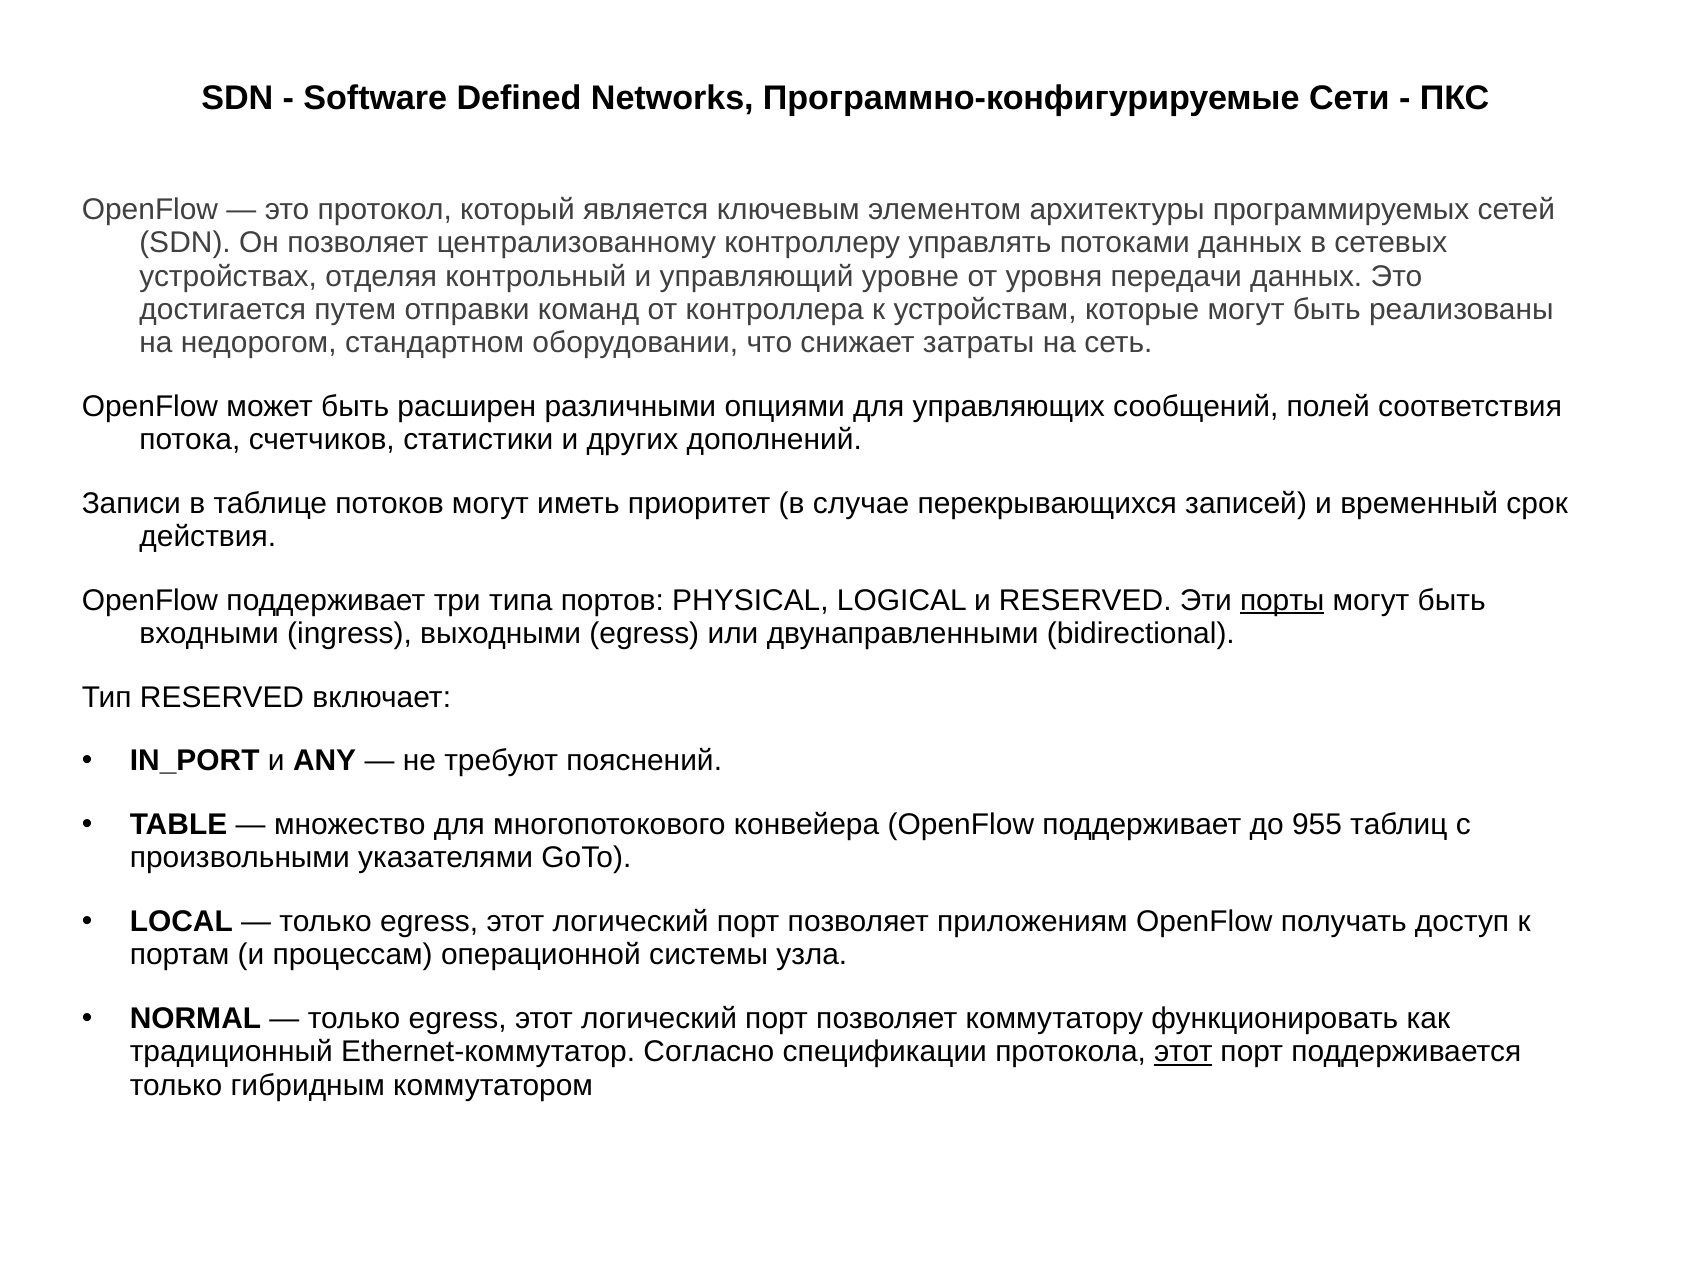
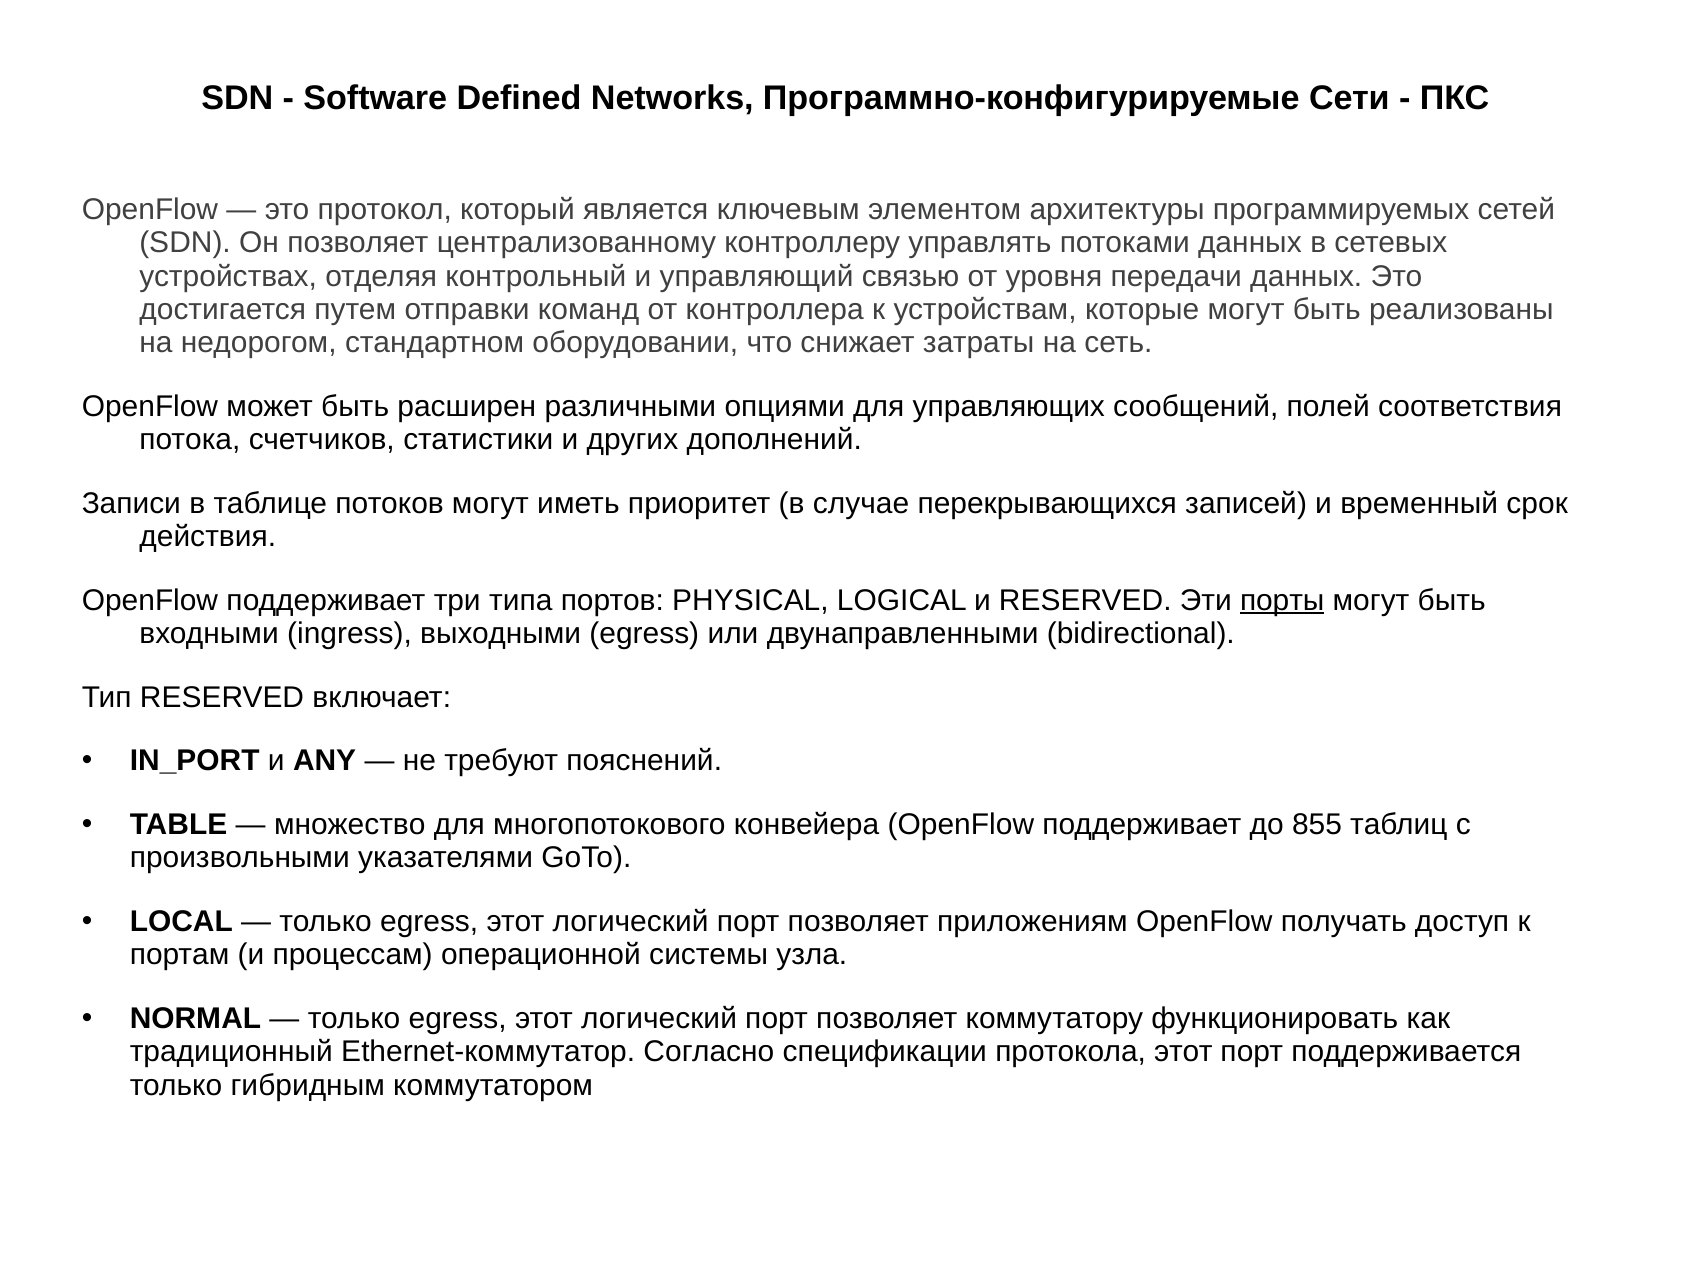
уровне: уровне -> связью
955: 955 -> 855
этот at (1183, 1052) underline: present -> none
